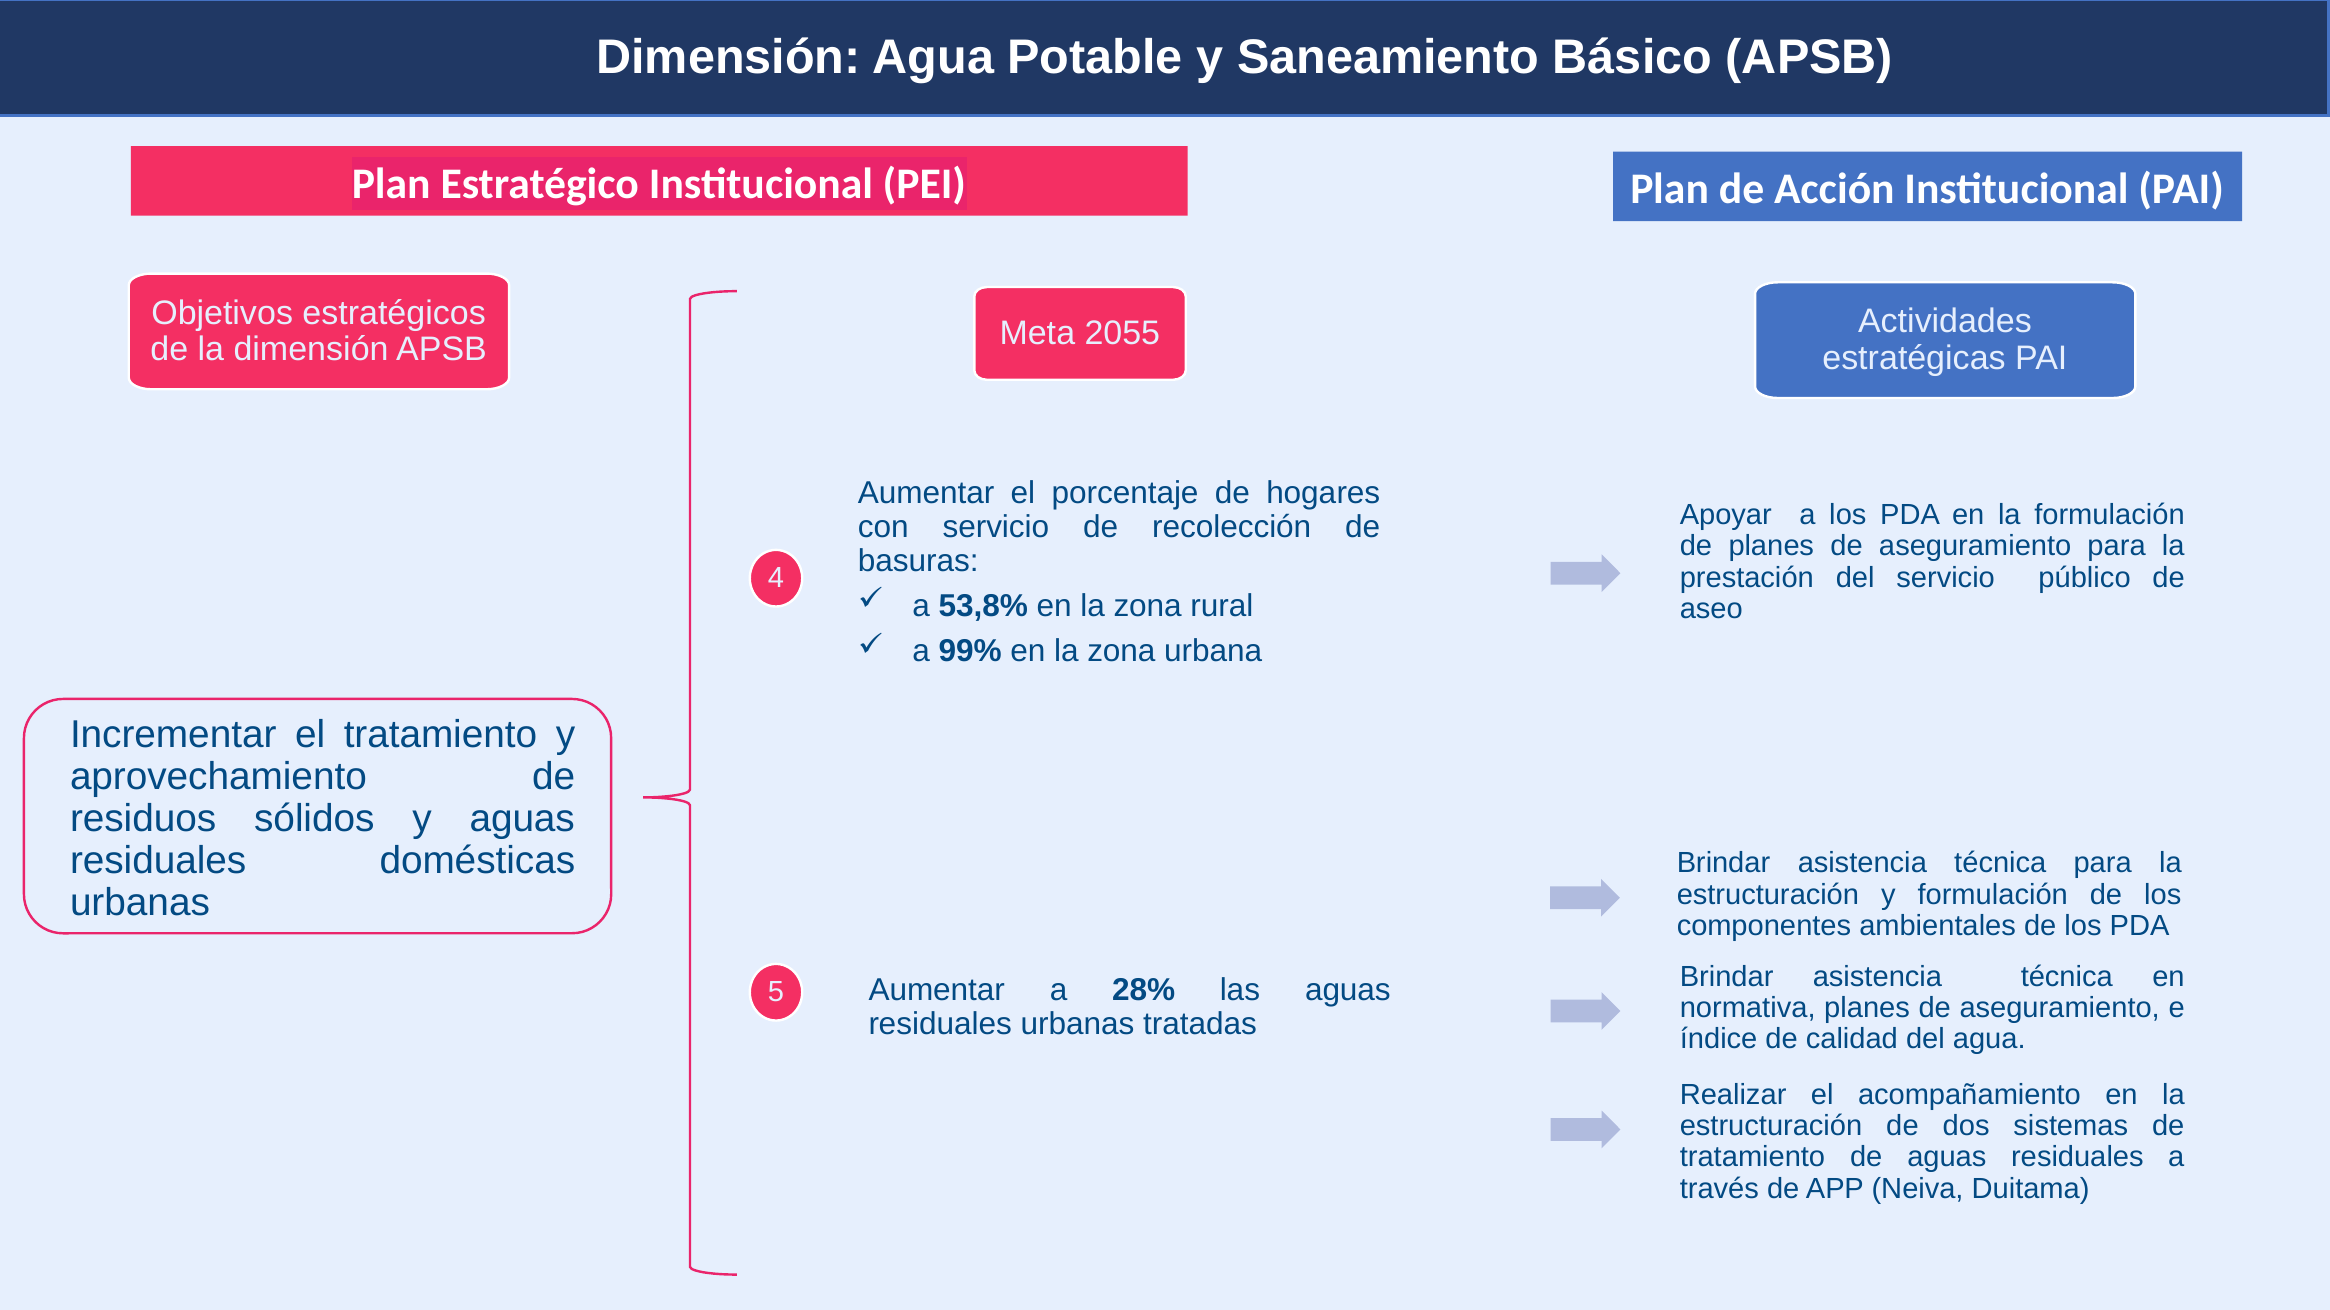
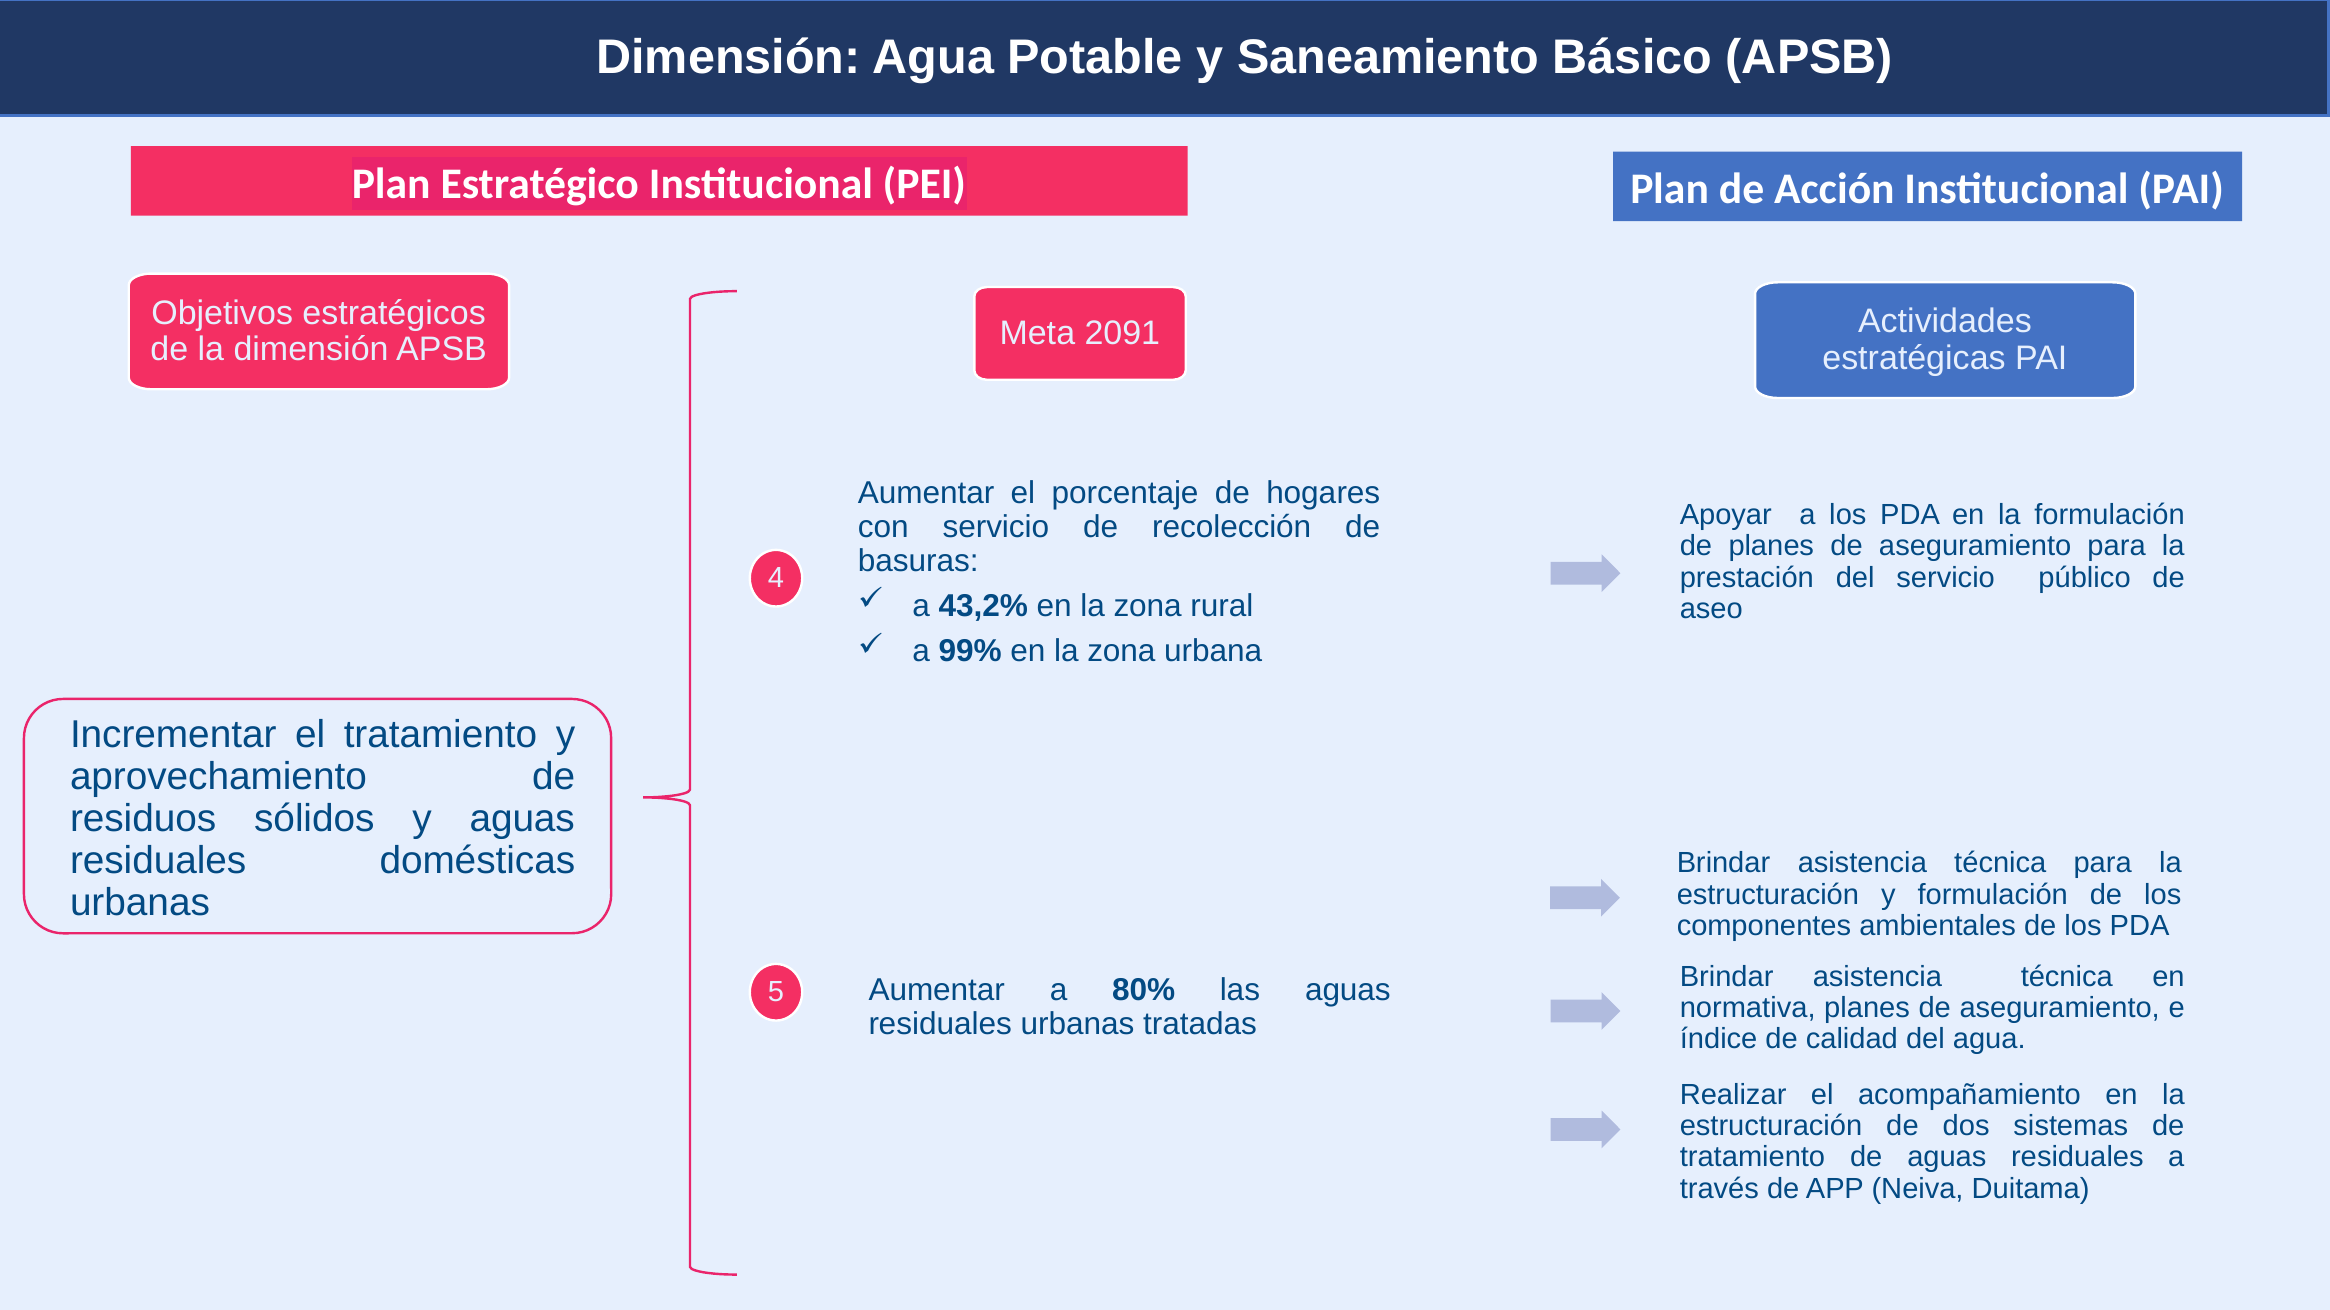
2055: 2055 -> 2091
53,8%: 53,8% -> 43,2%
28%: 28% -> 80%
